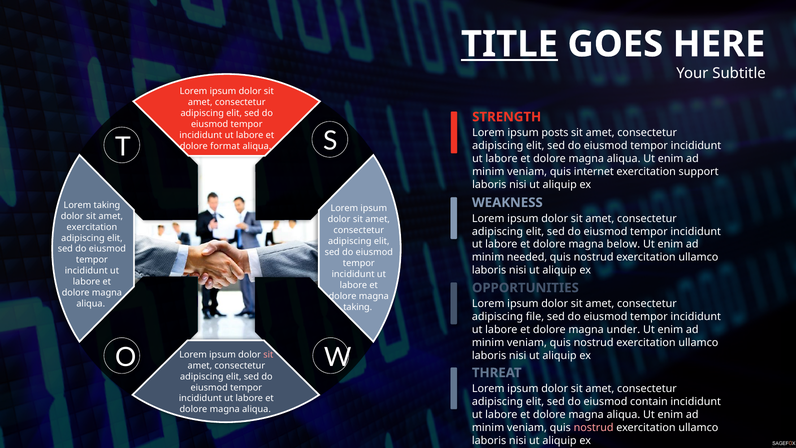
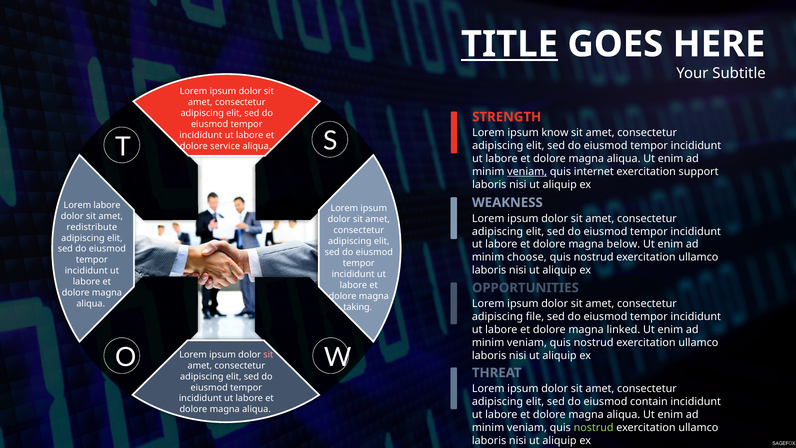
posts: posts -> know
format: format -> service
veniam at (527, 172) underline: none -> present
Lorem taking: taking -> labore
exercitation at (92, 227): exercitation -> redistribute
needed: needed -> choose
under: under -> linked
nostrud at (594, 427) colour: pink -> light green
